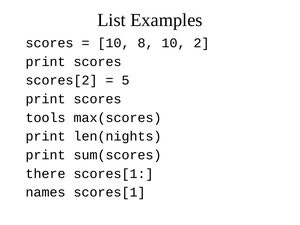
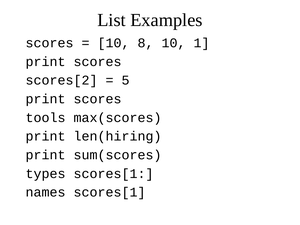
2: 2 -> 1
len(nights: len(nights -> len(hiring
there: there -> types
